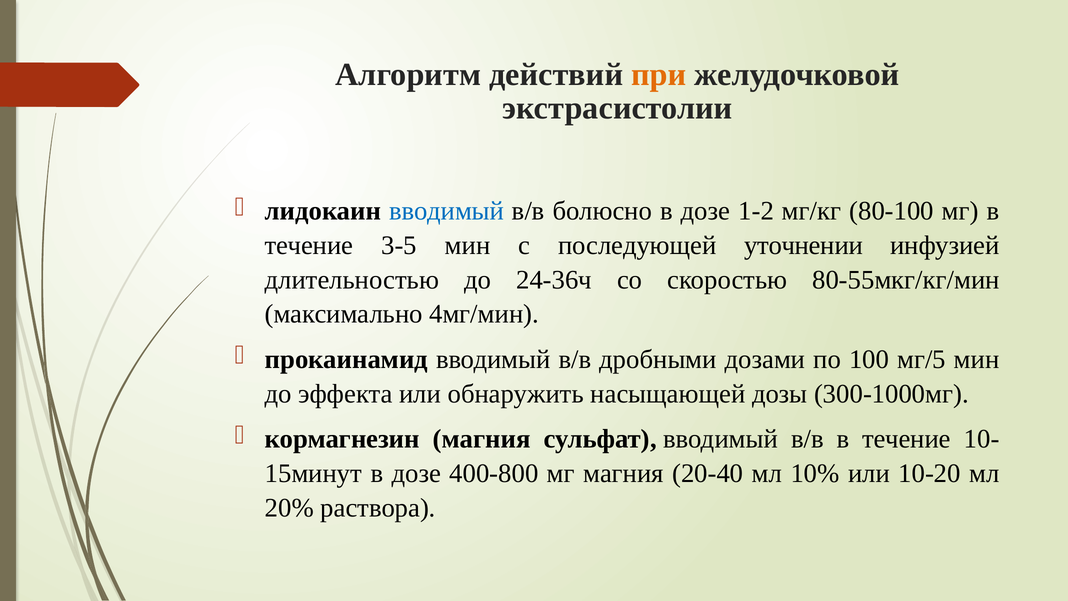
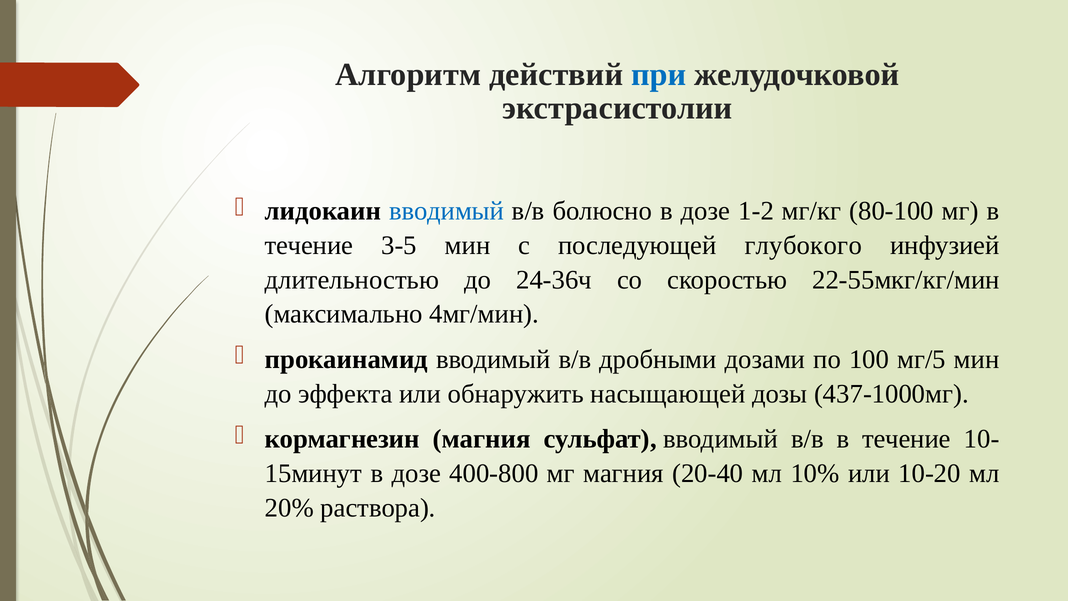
при colour: orange -> blue
уточнении: уточнении -> глубокого
80-55мкг/кг/мин: 80-55мкг/кг/мин -> 22-55мкг/кг/мин
300-1000мг: 300-1000мг -> 437-1000мг
